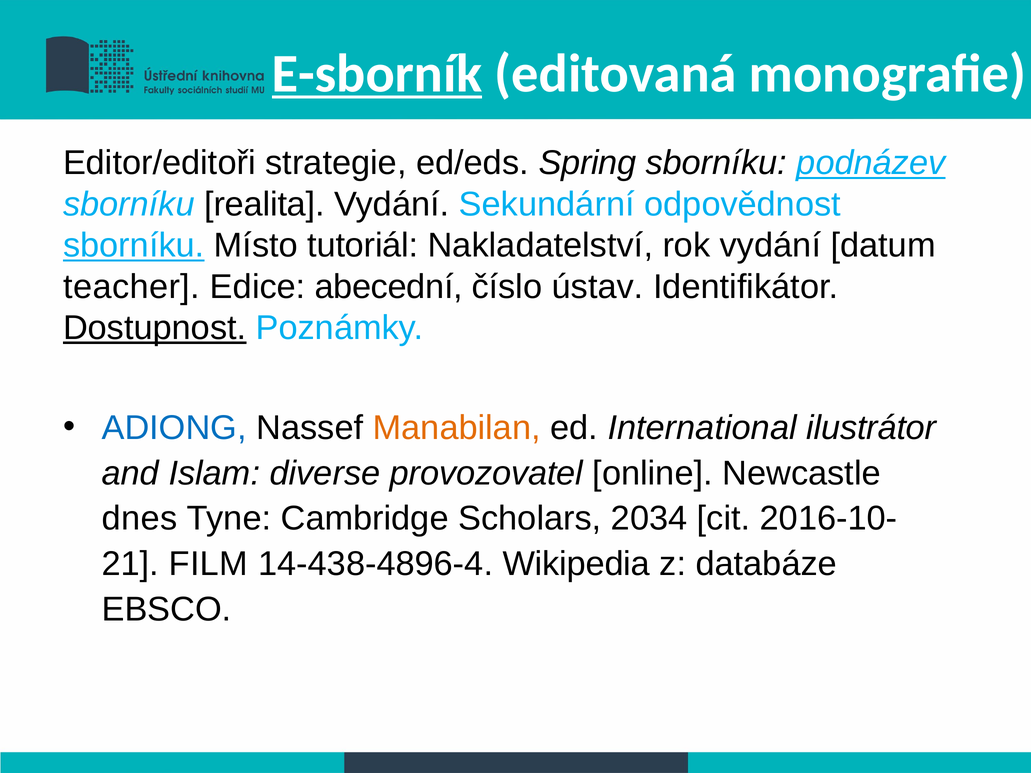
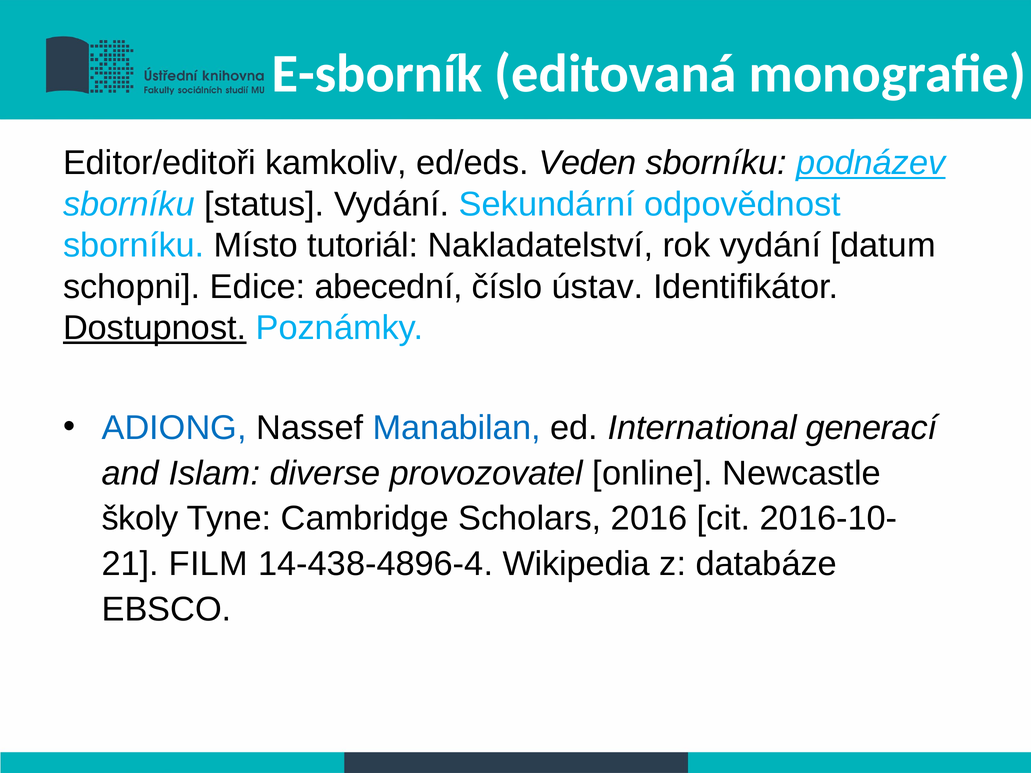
E-sborník underline: present -> none
strategie: strategie -> kamkoliv
Spring: Spring -> Veden
realita: realita -> status
sborníku at (134, 246) underline: present -> none
teacher: teacher -> schopni
Manabilan colour: orange -> blue
ilustrátor: ilustrátor -> generací
dnes: dnes -> školy
2034: 2034 -> 2016
